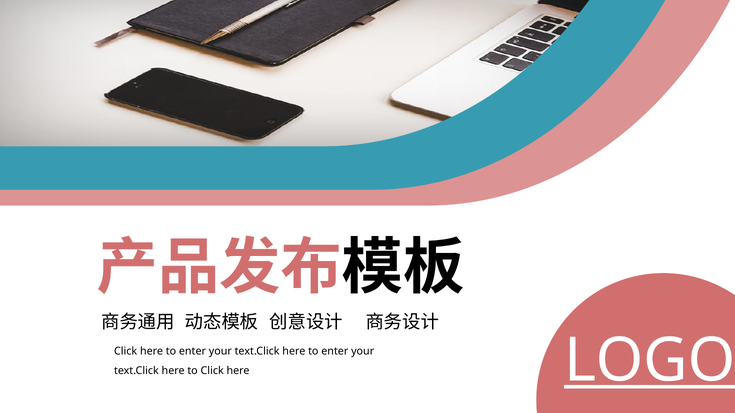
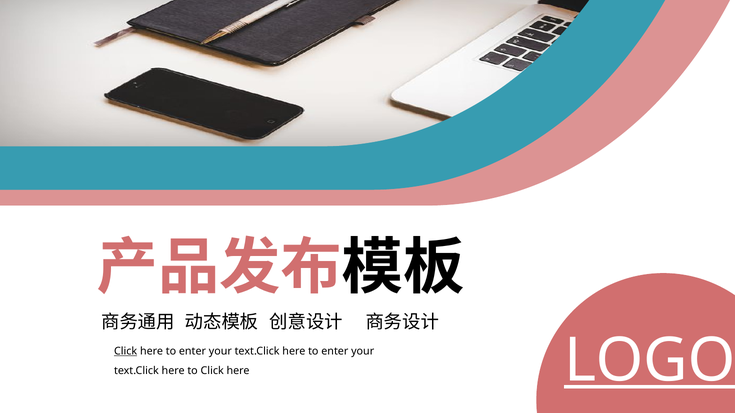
Click at (126, 352) underline: none -> present
